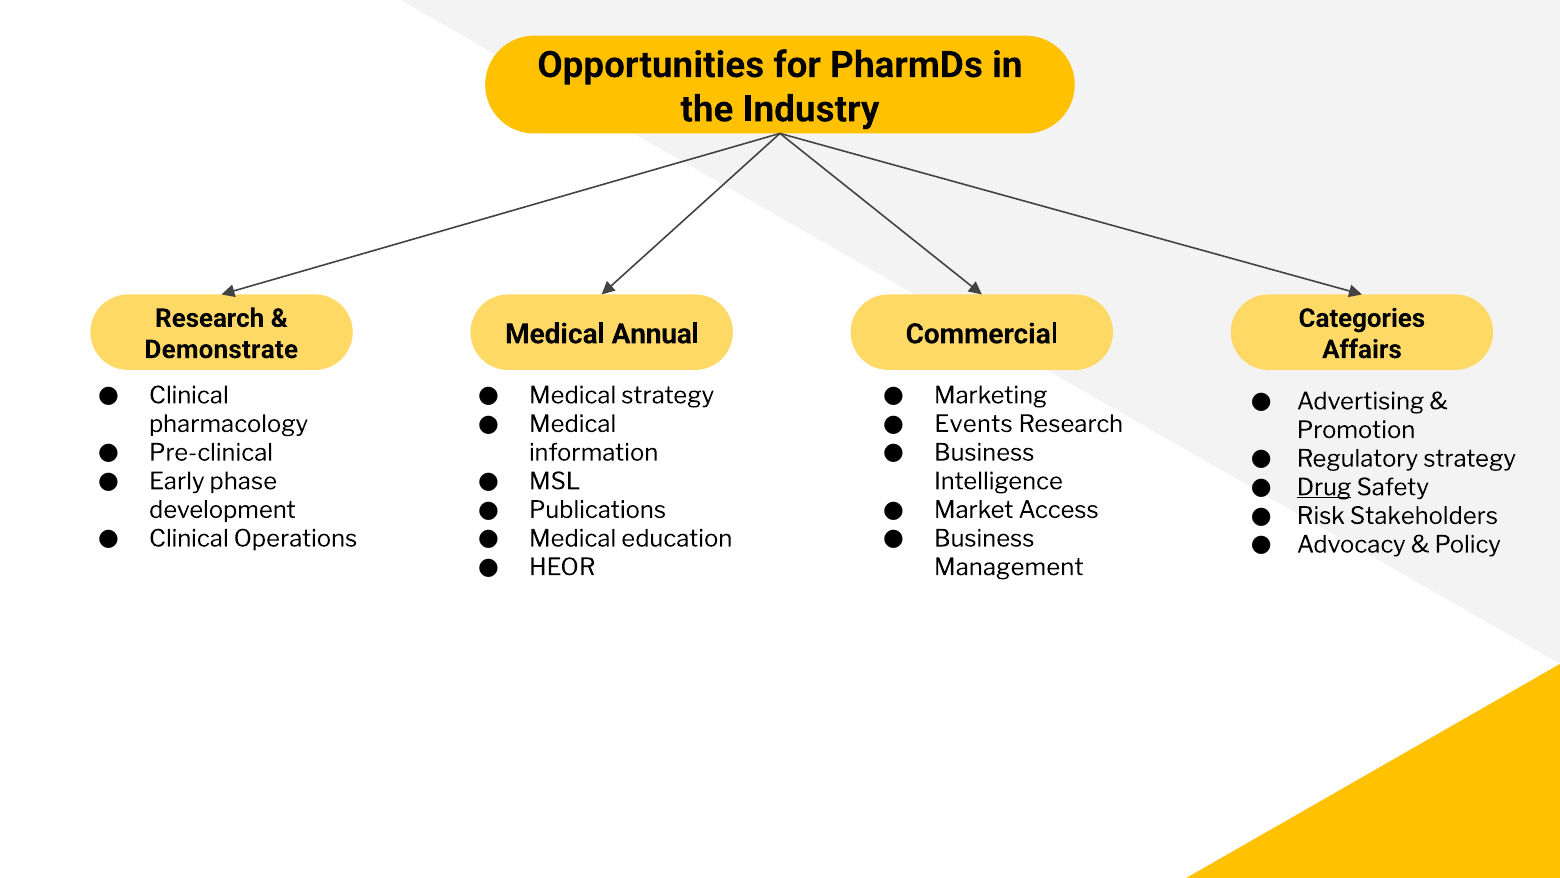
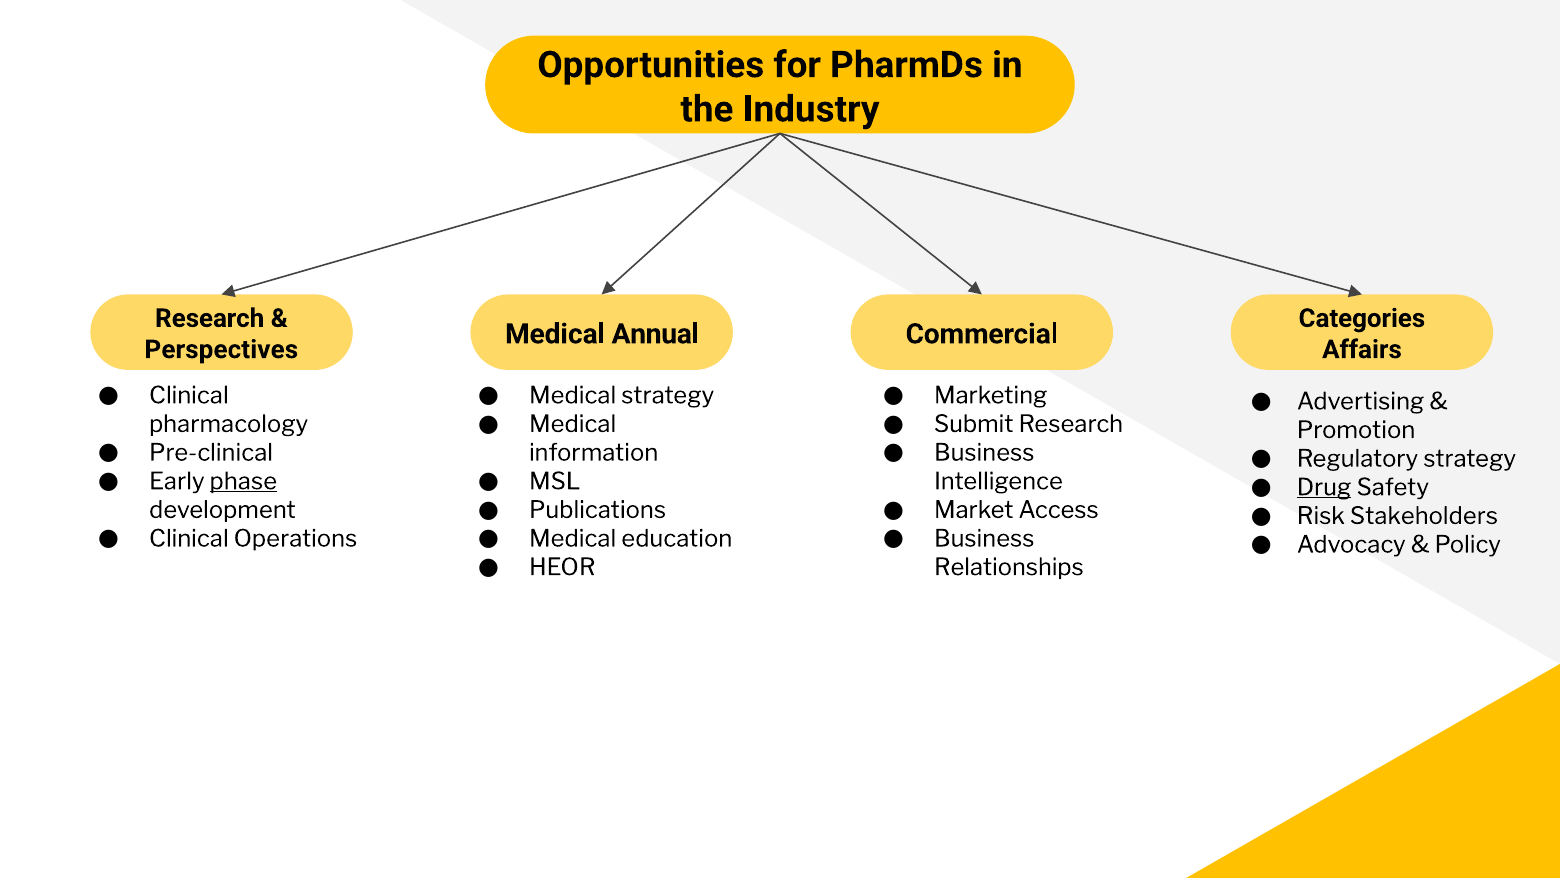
Demonstrate: Demonstrate -> Perspectives
Events: Events -> Submit
phase underline: none -> present
Management: Management -> Relationships
